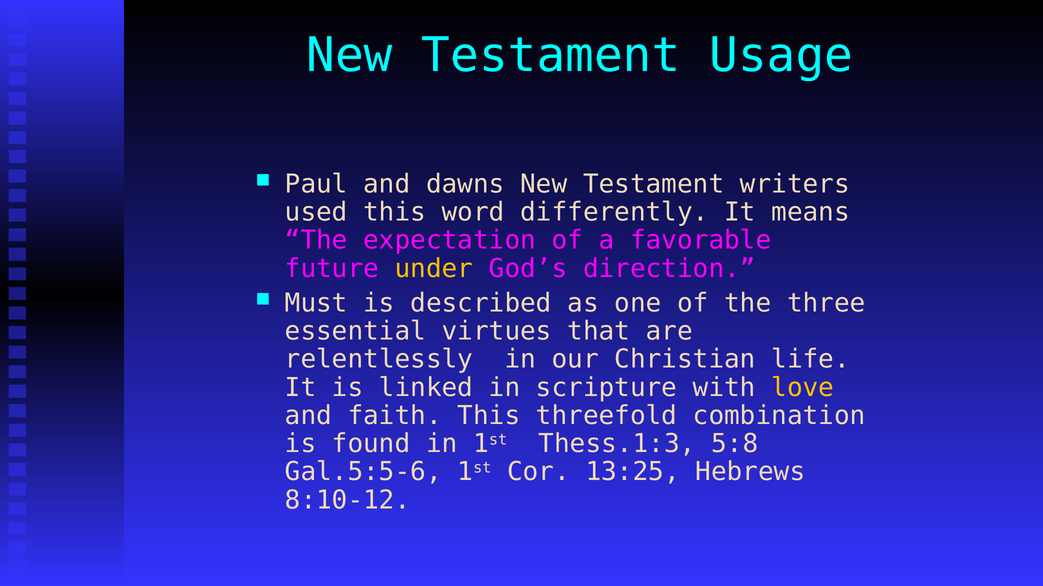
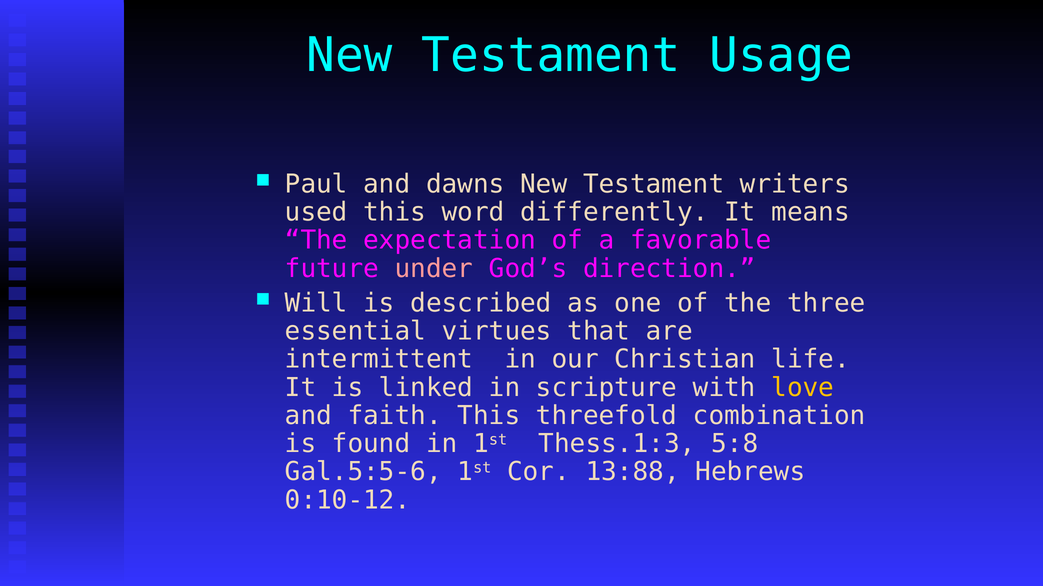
under colour: yellow -> pink
Must: Must -> Will
relentlessly: relentlessly -> intermittent
13:25: 13:25 -> 13:88
8:10-12: 8:10-12 -> 0:10-12
